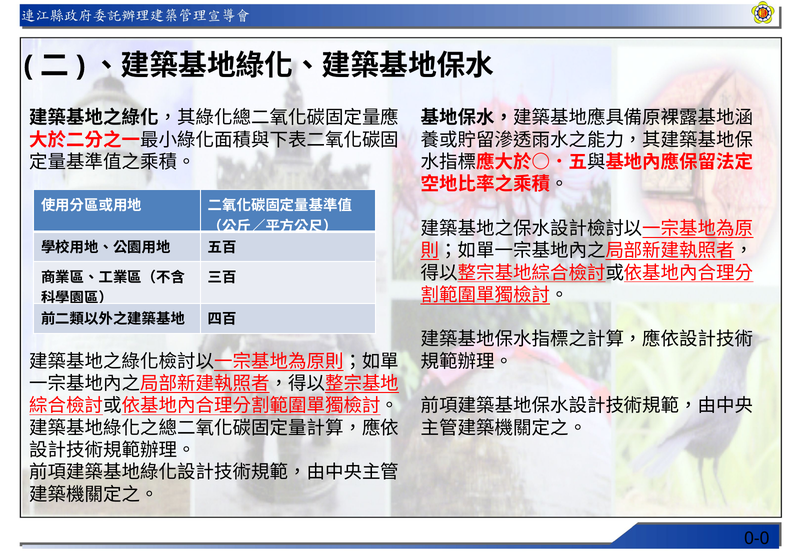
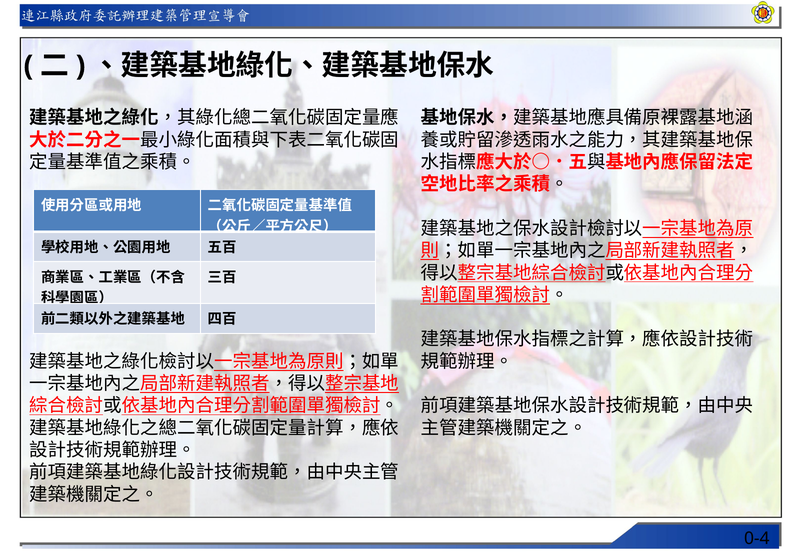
0-0: 0-0 -> 0-4
